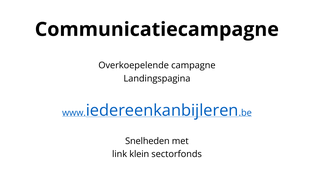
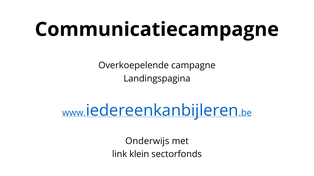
Snelheden: Snelheden -> Onderwijs
